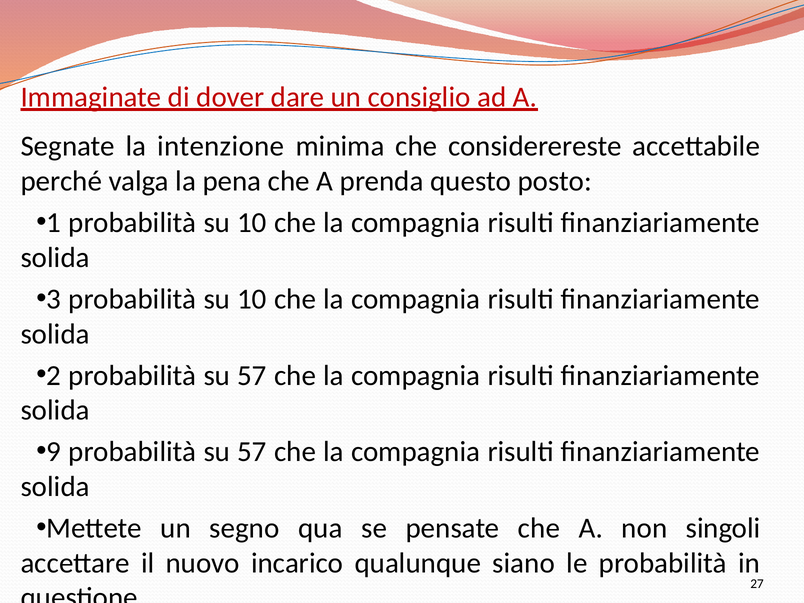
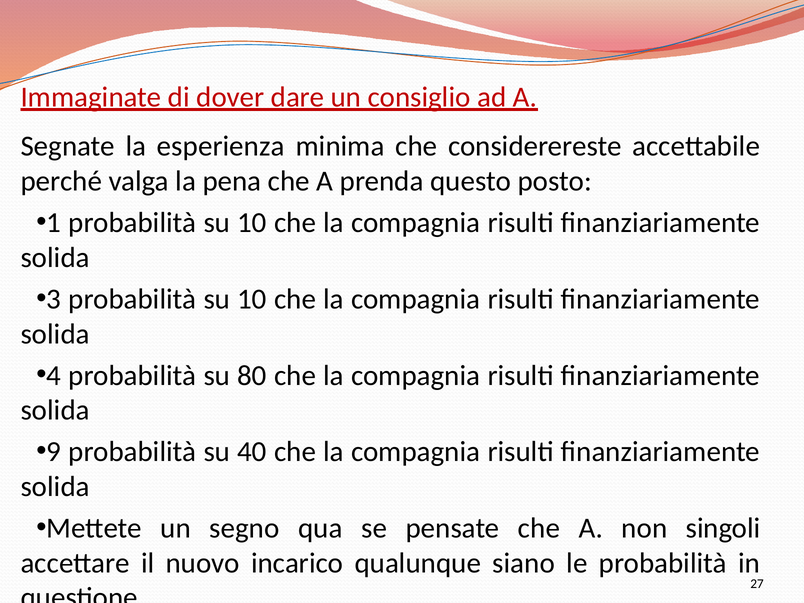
intenzione: intenzione -> esperienza
2: 2 -> 4
57 at (252, 375): 57 -> 80
9 probabilità su 57: 57 -> 40
